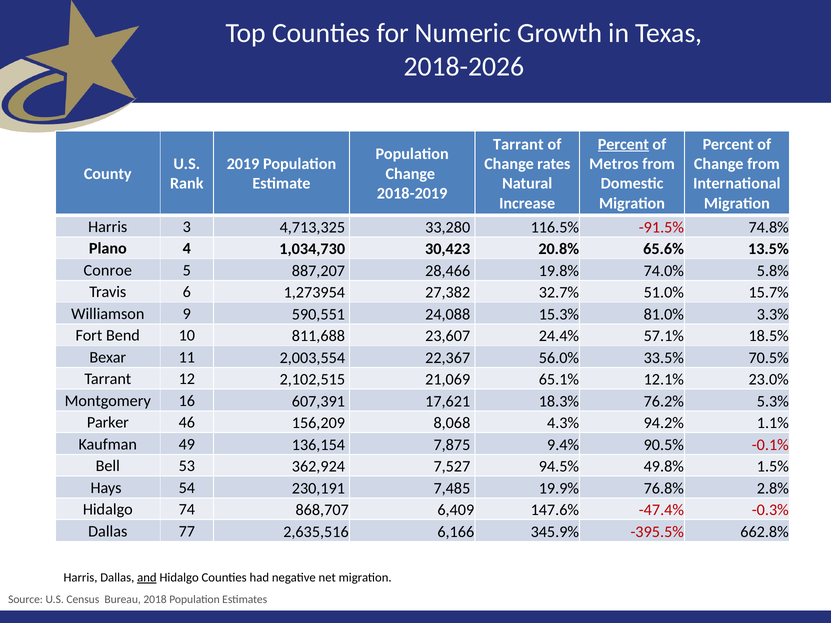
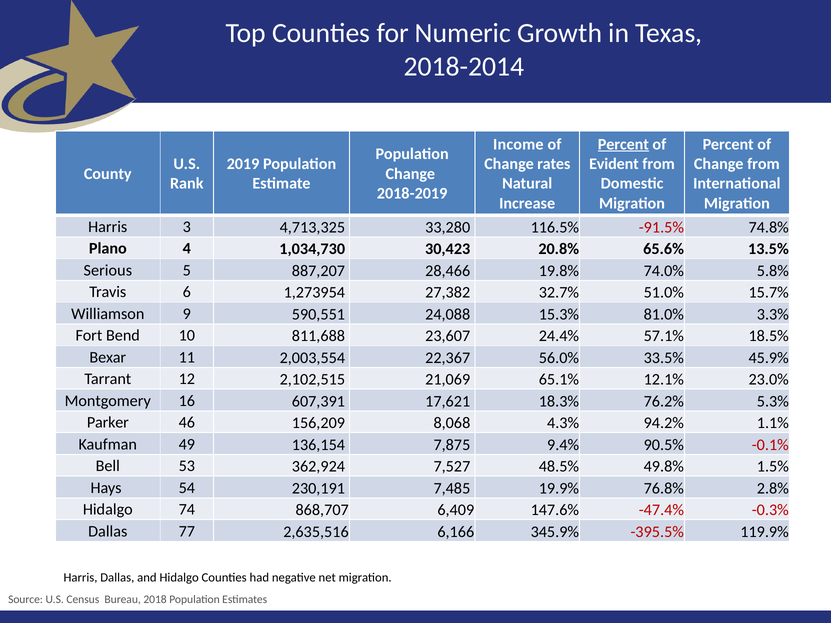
2018-2026: 2018-2026 -> 2018-2014
Tarrant at (518, 144): Tarrant -> Income
Metros: Metros -> Evident
Conroe: Conroe -> Serious
70.5%: 70.5% -> 45.9%
94.5%: 94.5% -> 48.5%
662.8%: 662.8% -> 119.9%
and underline: present -> none
